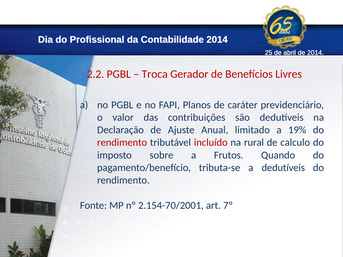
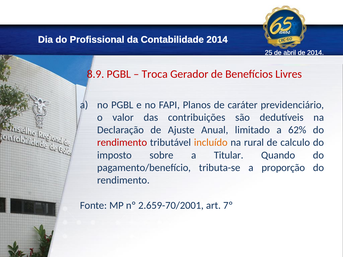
2.2: 2.2 -> 8.9
19%: 19% -> 62%
incluído colour: red -> orange
Frutos: Frutos -> Titular
a dedutíveis: dedutíveis -> proporção
2.154-70/2001: 2.154-70/2001 -> 2.659-70/2001
